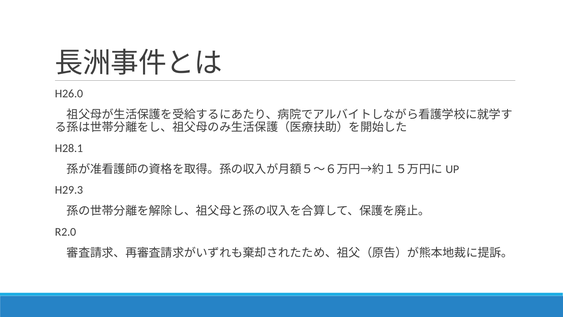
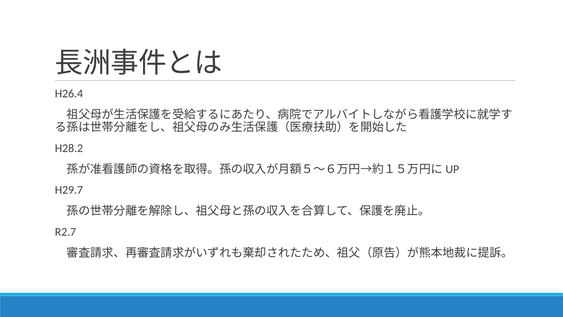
H26.0: H26.0 -> H26.4
H28.1: H28.1 -> H28.2
H29.3: H29.3 -> H29.7
R2.0: R2.0 -> R2.7
